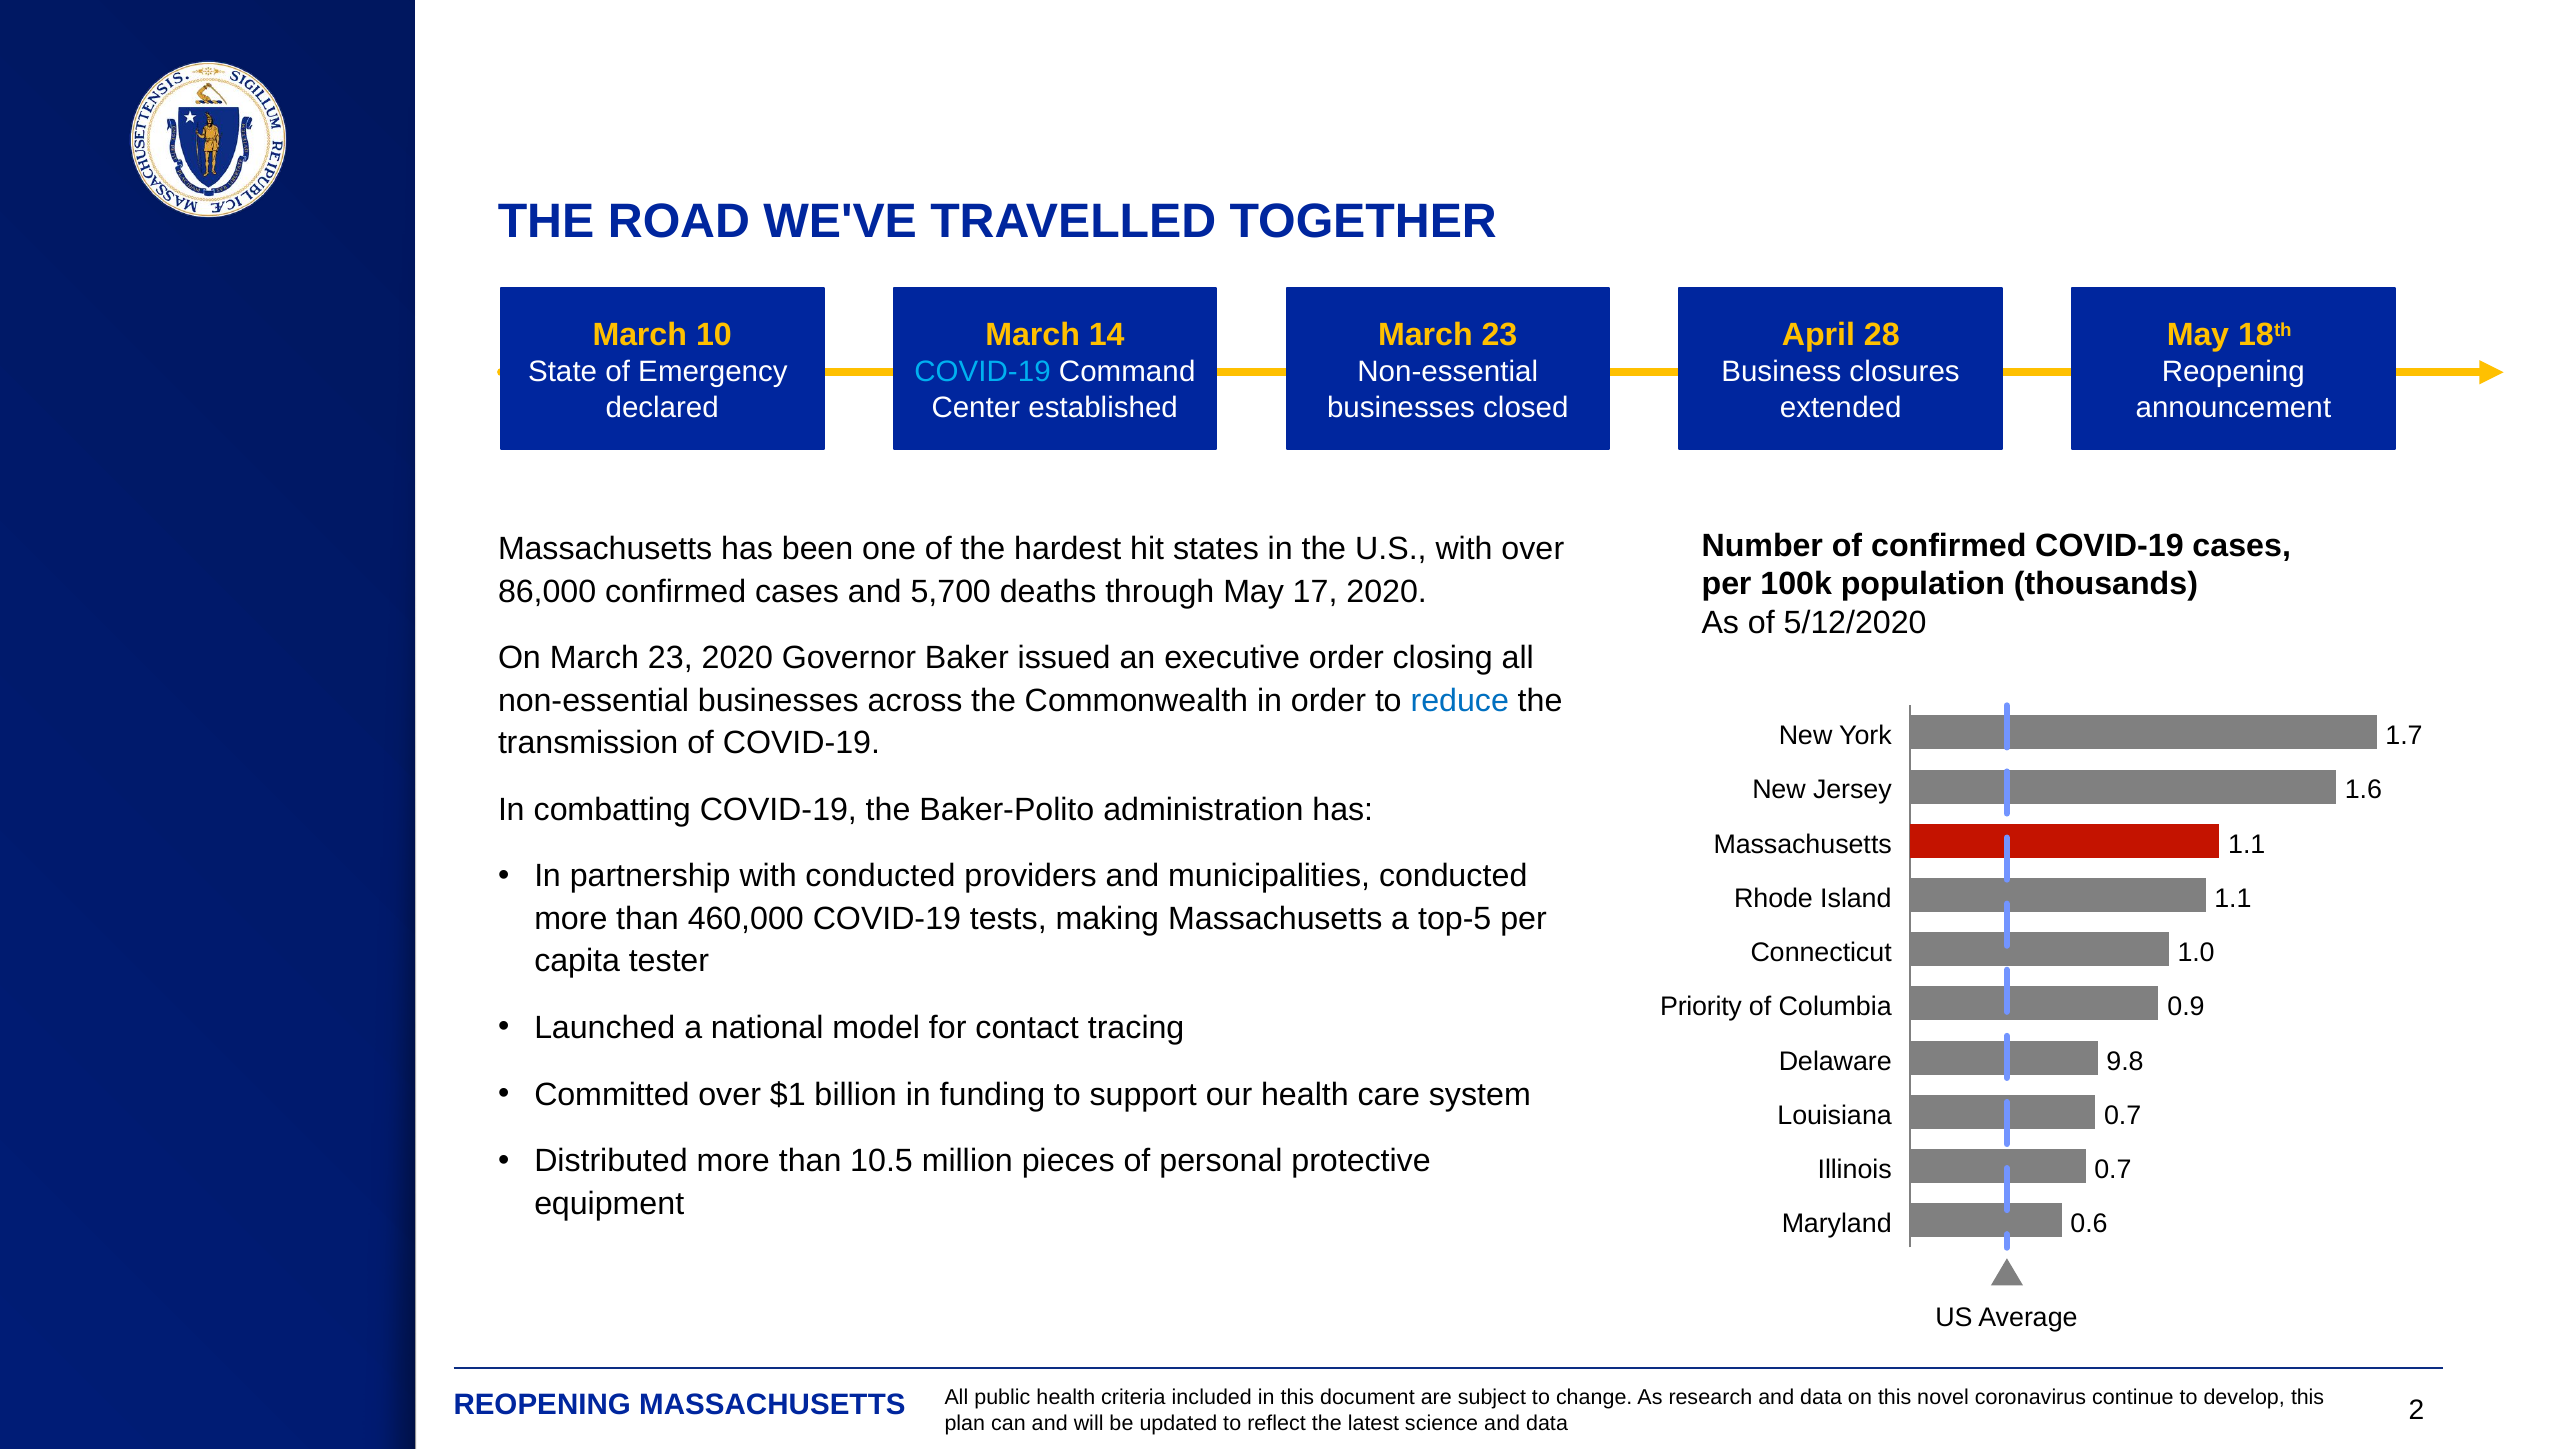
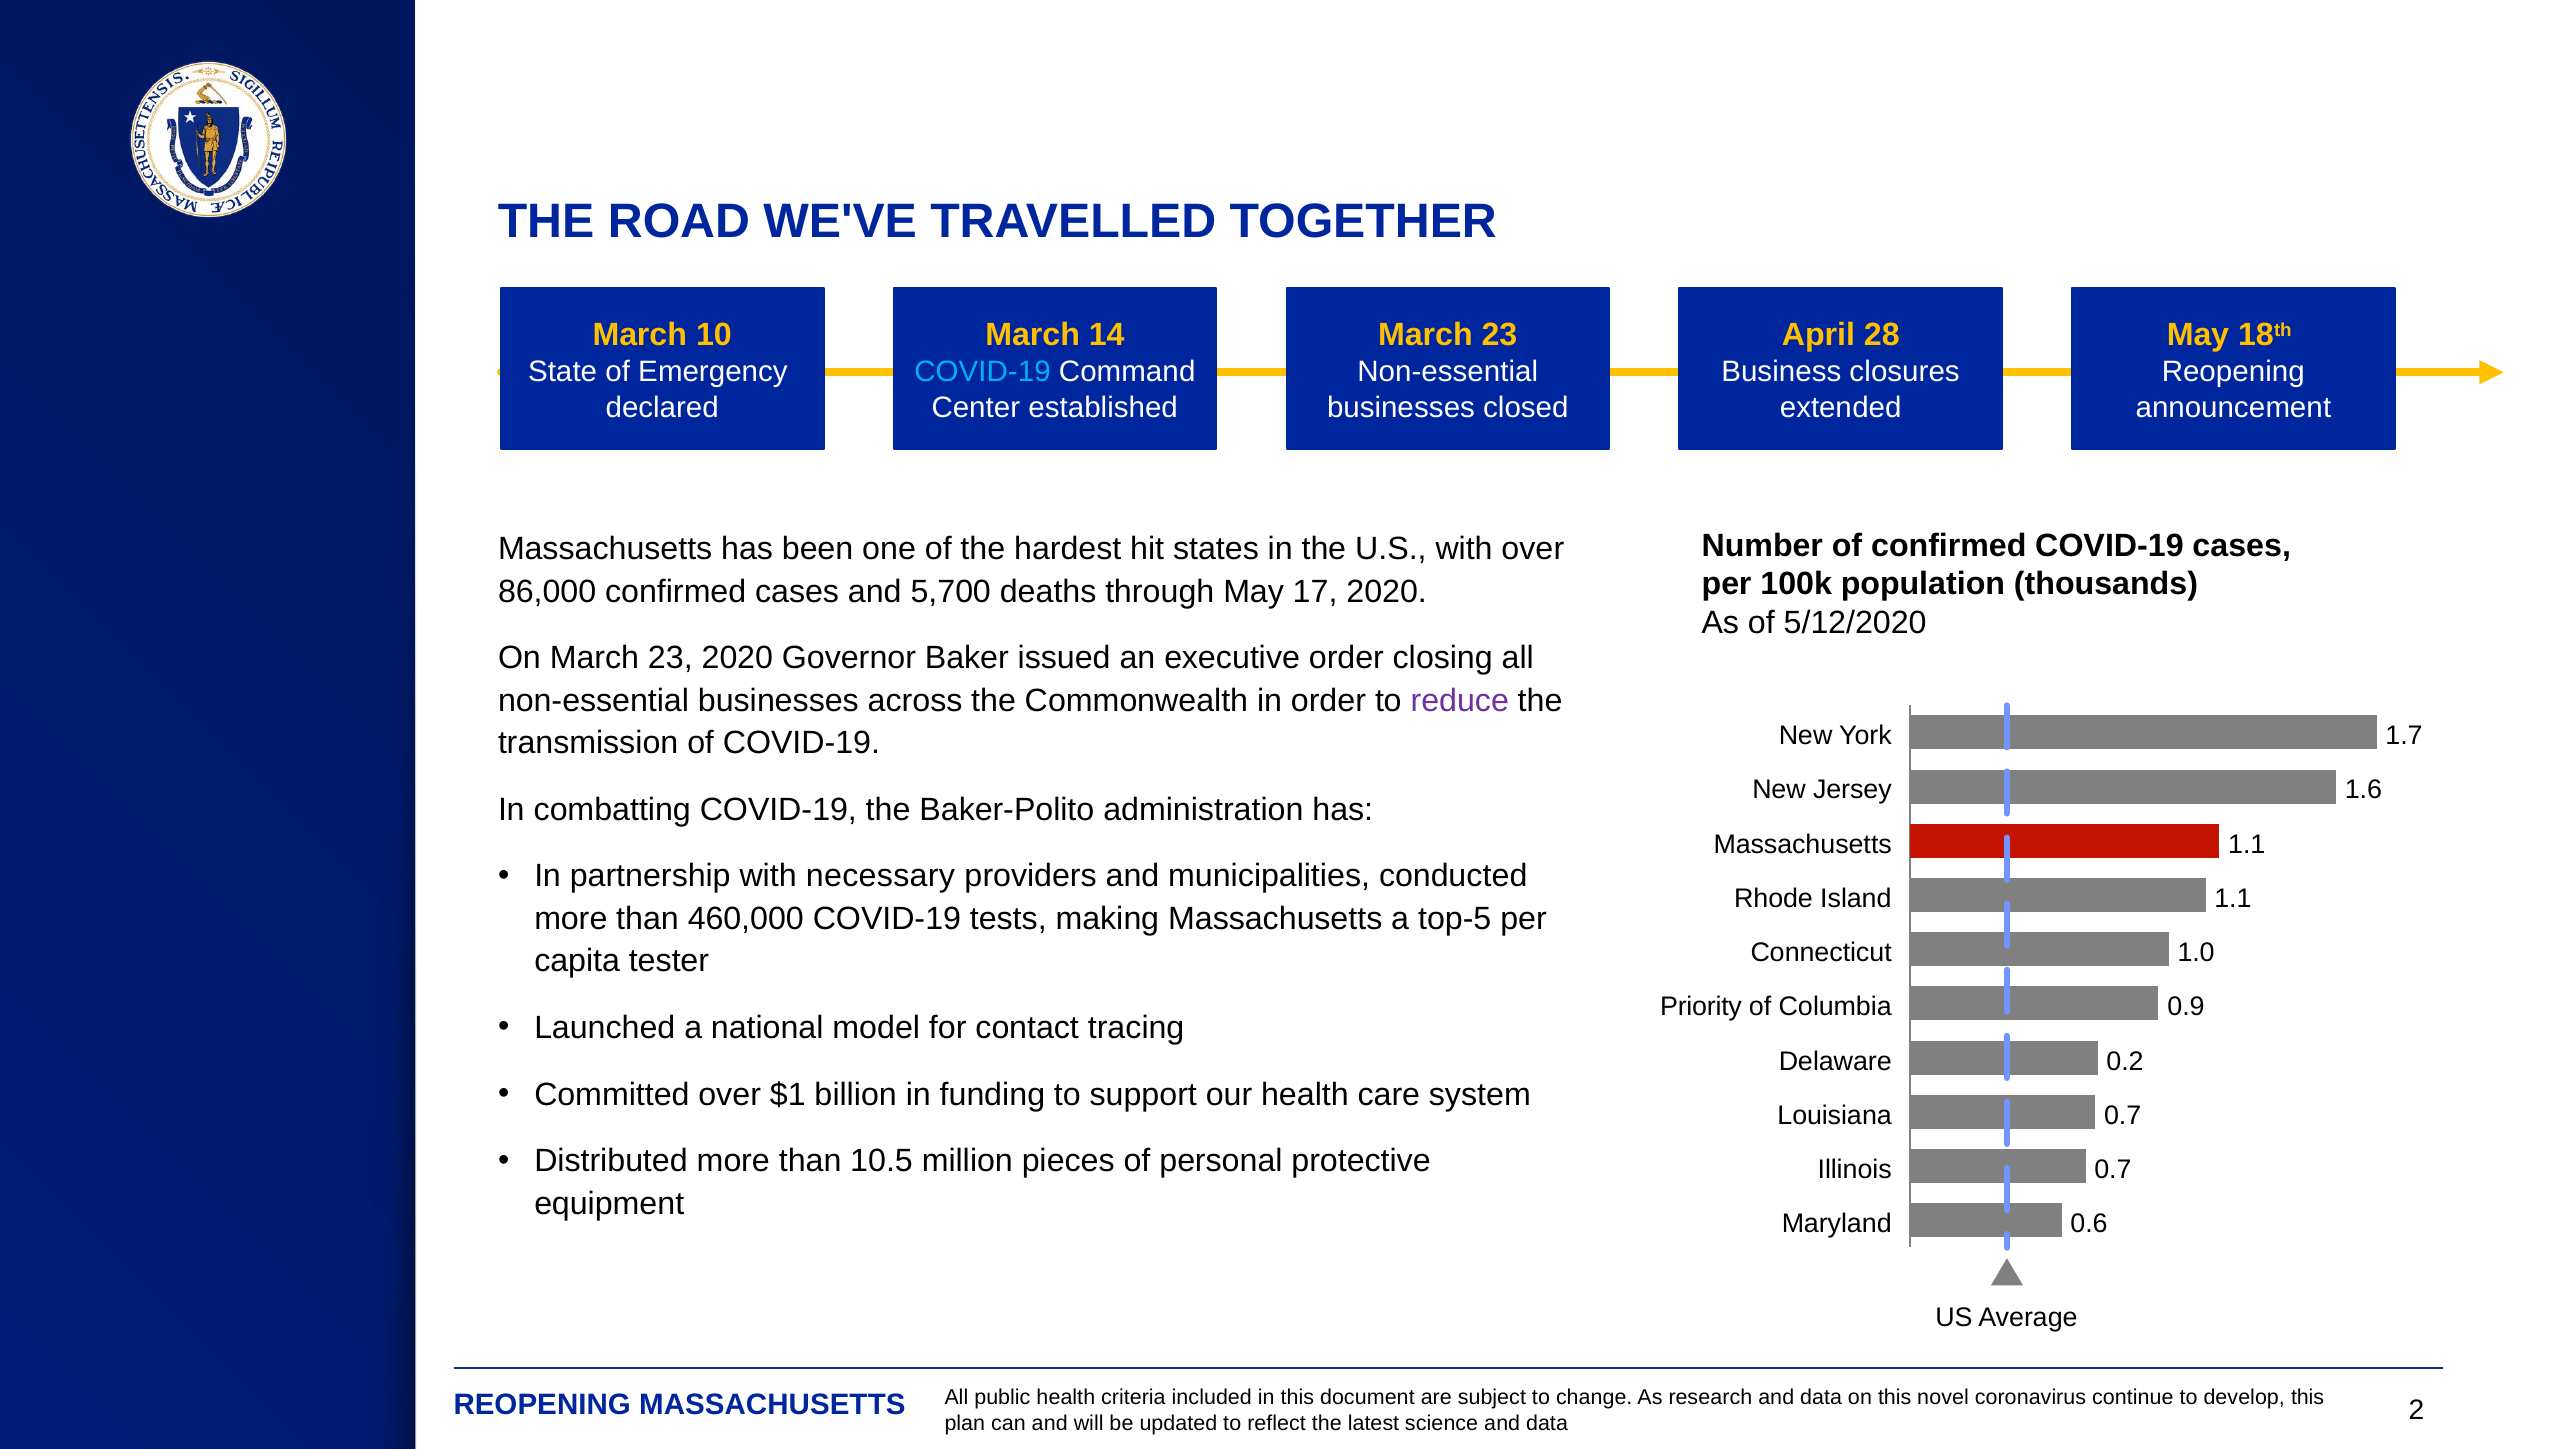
reduce colour: blue -> purple
with conducted: conducted -> necessary
9.8: 9.8 -> 0.2
